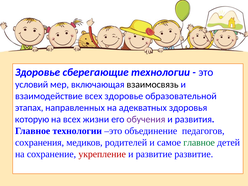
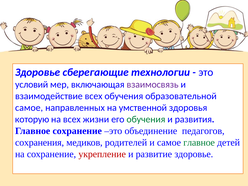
взаимосвязь colour: black -> purple
всех здоровье: здоровье -> обучения
этапах at (29, 108): этапах -> самое
адекватных: адекватных -> умственной
обучения at (146, 119) colour: purple -> green
Главное технологии: технологии -> сохранение
развитие развитие: развитие -> здоровье
